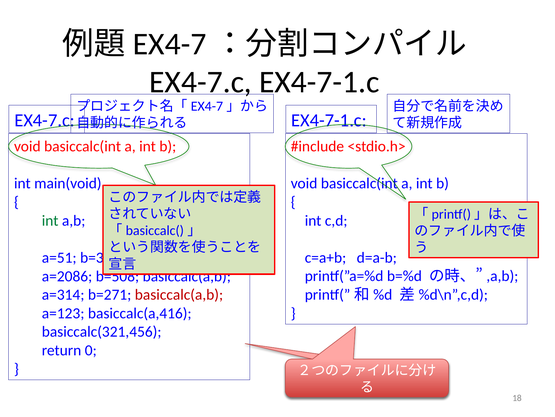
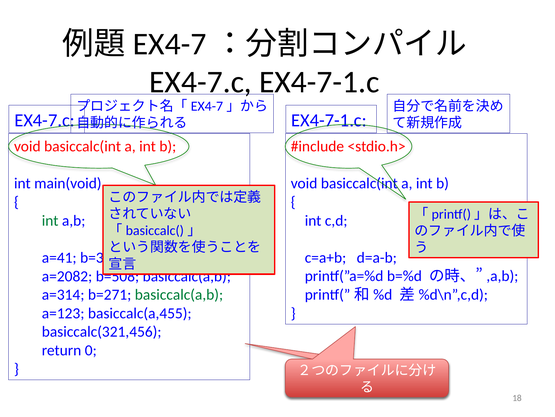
a=51: a=51 -> a=41
a=2086: a=2086 -> a=2082
basiccalc(a,b at (179, 294) colour: red -> green
basiccalc(a,416: basiccalc(a,416 -> basiccalc(a,455
